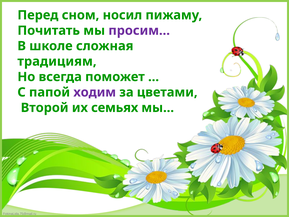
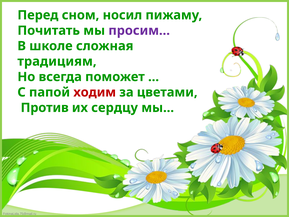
ходим colour: purple -> red
Второй: Второй -> Против
семьях: семьях -> сердцу
